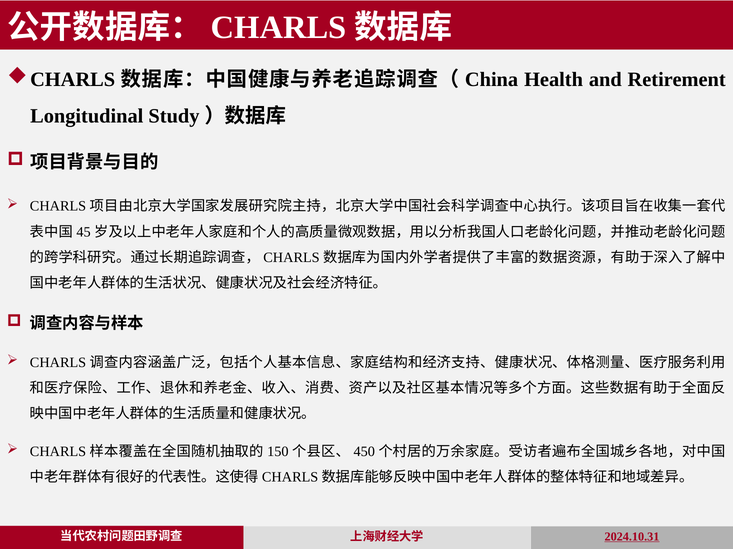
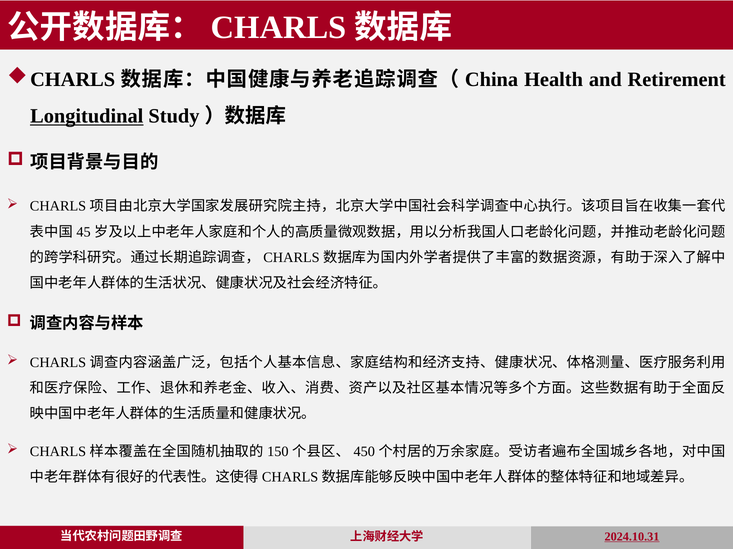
Longitudinal underline: none -> present
